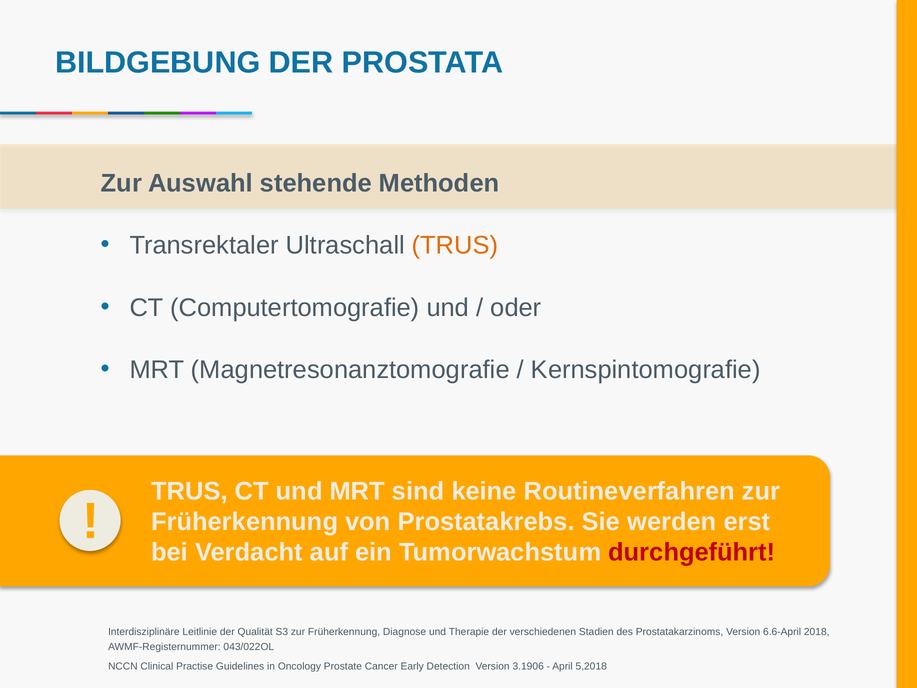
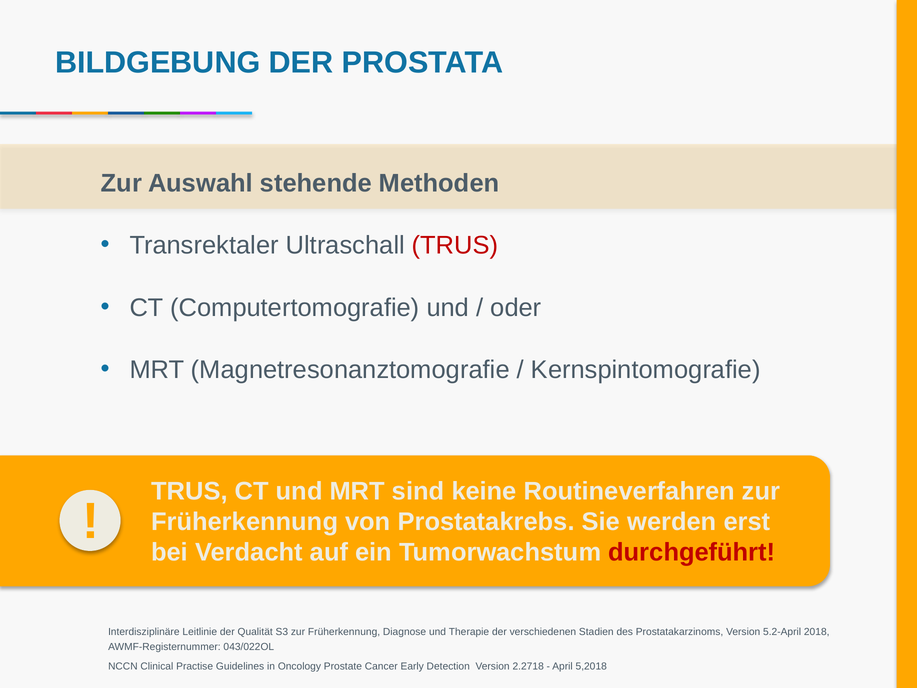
TRUS at (455, 245) colour: orange -> red
6.6-April: 6.6-April -> 5.2-April
3.1906: 3.1906 -> 2.2718
